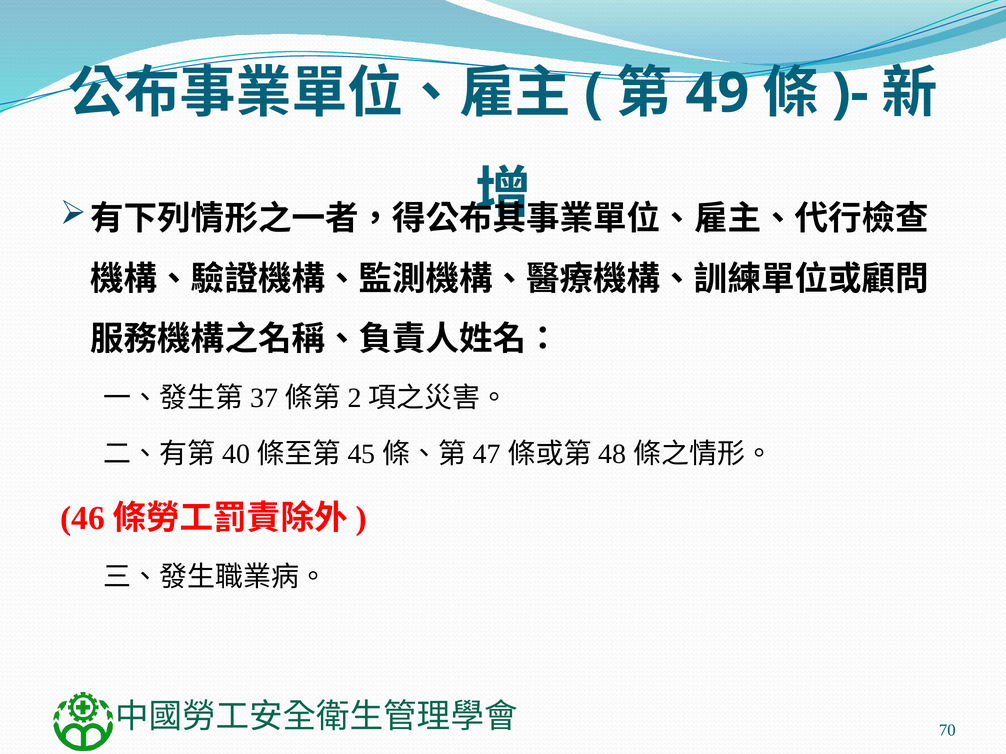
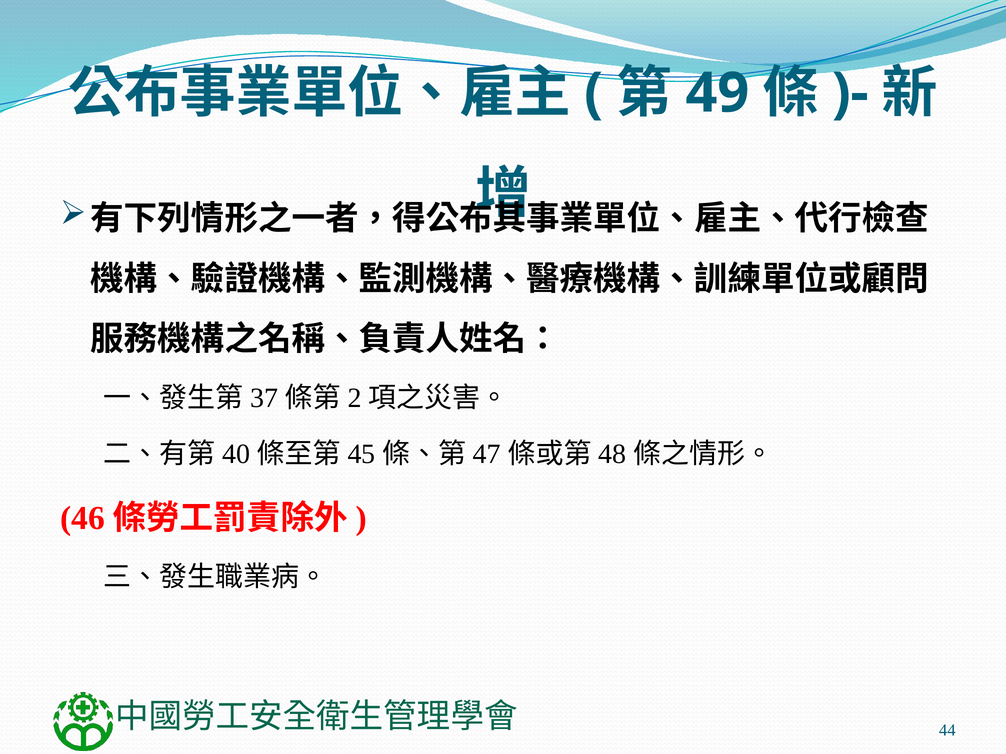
70: 70 -> 44
